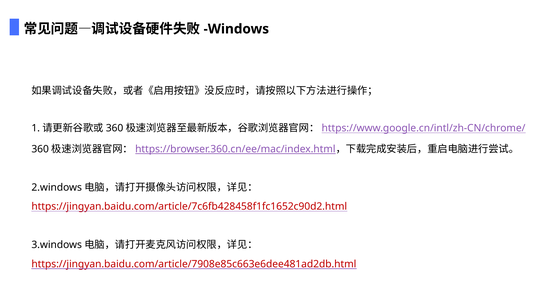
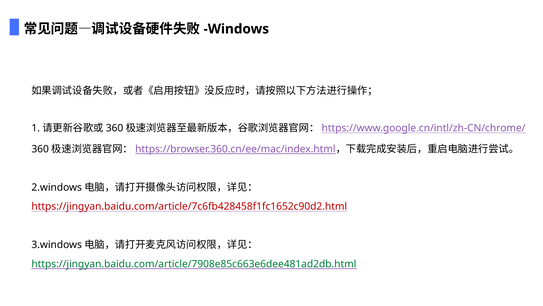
https://jingyan.baidu.com/article/7908e85c663e6dee481ad2db.html colour: red -> green
